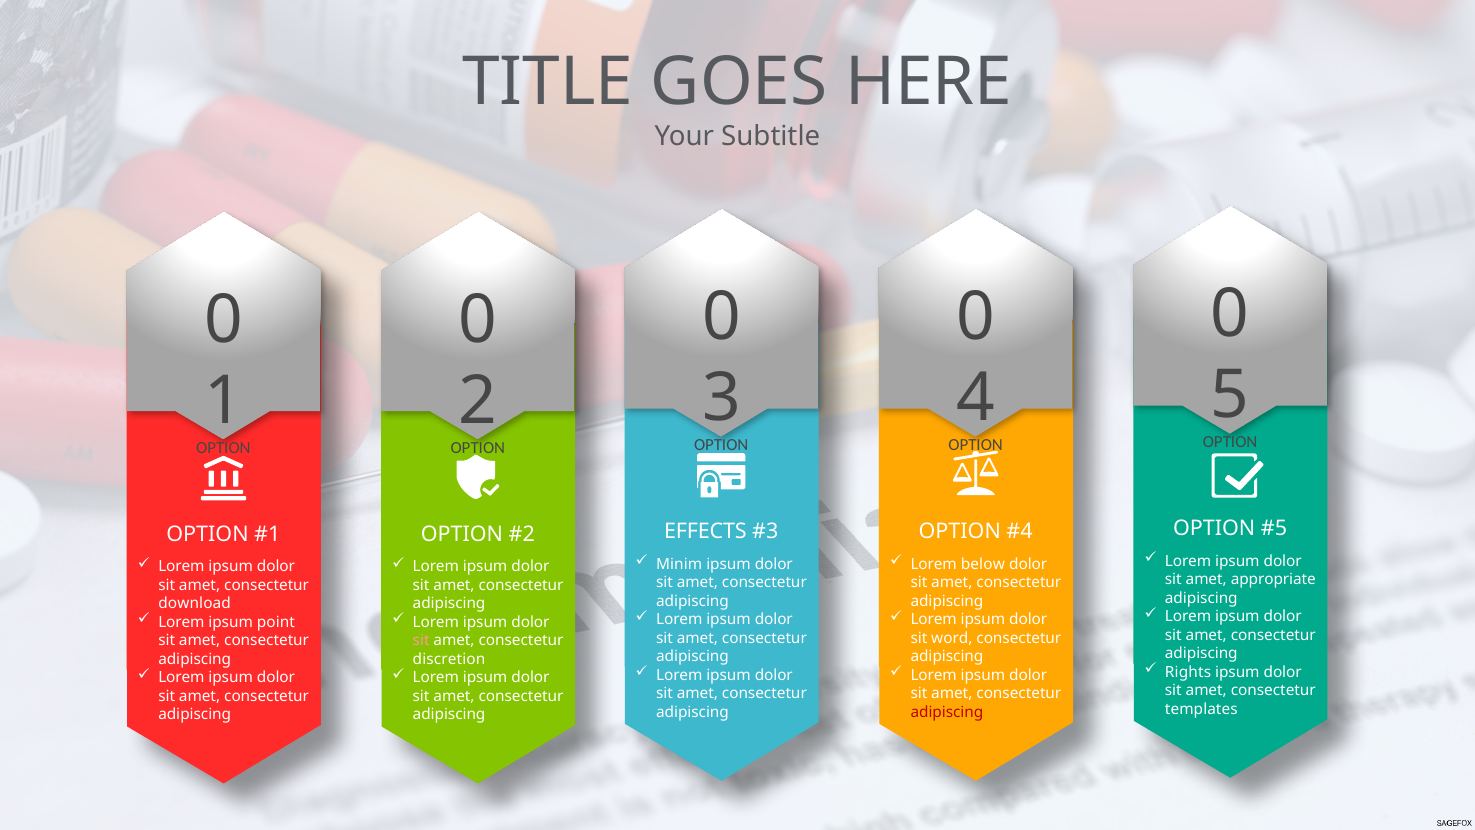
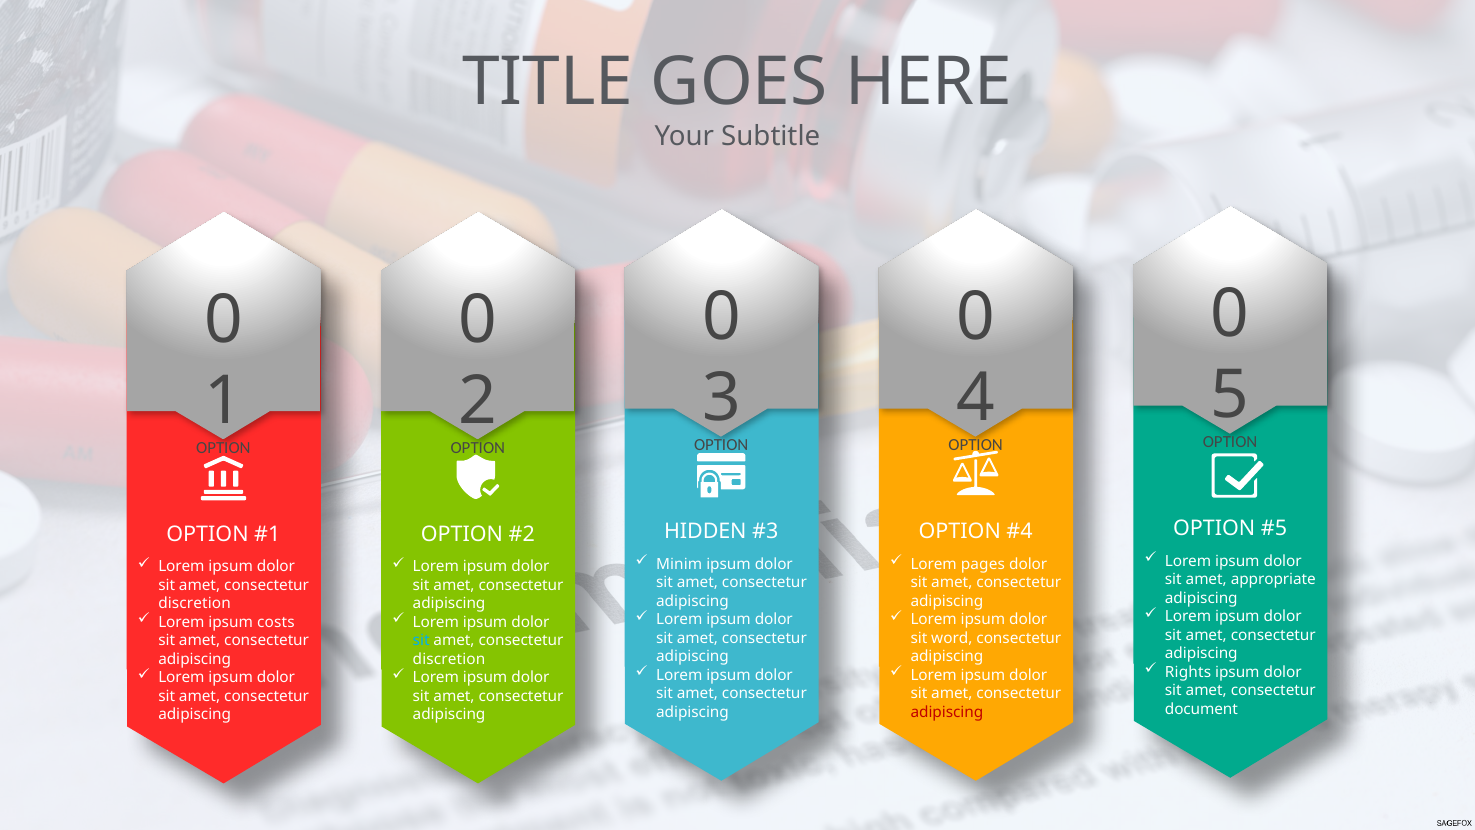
EFFECTS: EFFECTS -> HIDDEN
below: below -> pages
download at (195, 604): download -> discretion
point: point -> costs
sit at (421, 640) colour: pink -> light blue
templates: templates -> document
